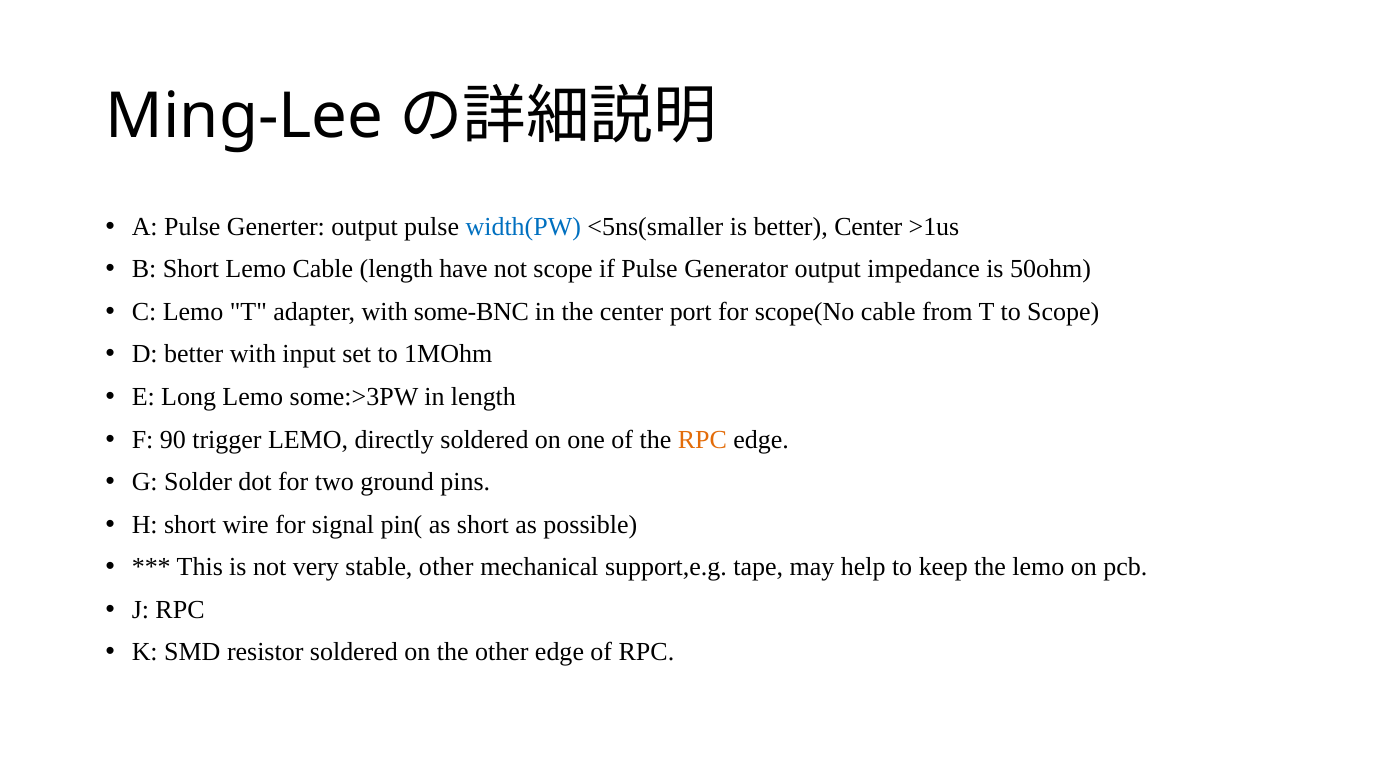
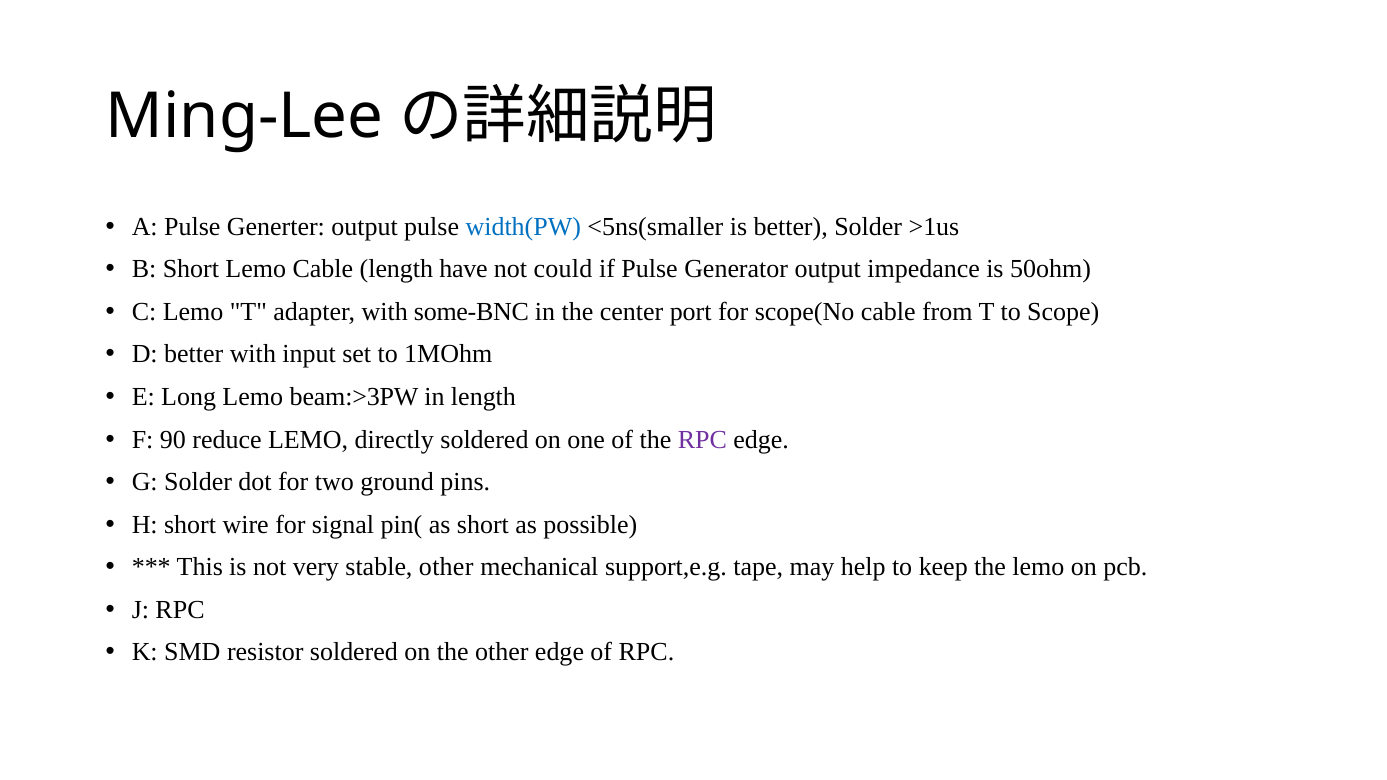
better Center: Center -> Solder
not scope: scope -> could
some:>3PW: some:>3PW -> beam:>3PW
trigger: trigger -> reduce
RPC at (702, 440) colour: orange -> purple
